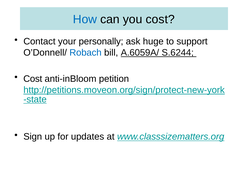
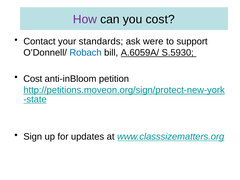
How colour: blue -> purple
personally: personally -> standards
huge: huge -> were
S.6244: S.6244 -> S.5930
